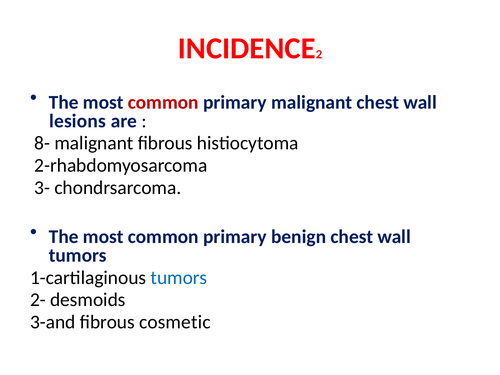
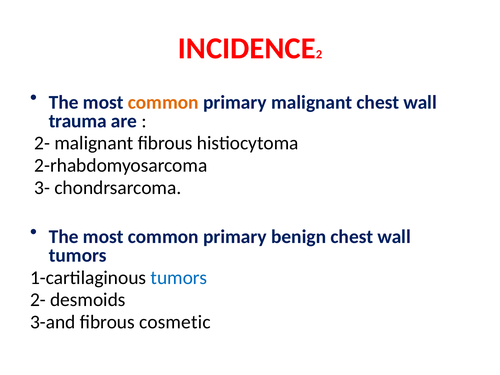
common at (163, 102) colour: red -> orange
lesions: lesions -> trauma
8- at (42, 143): 8- -> 2-
